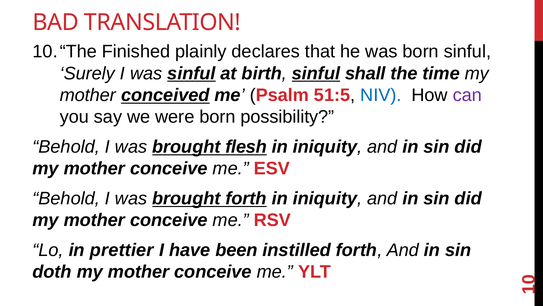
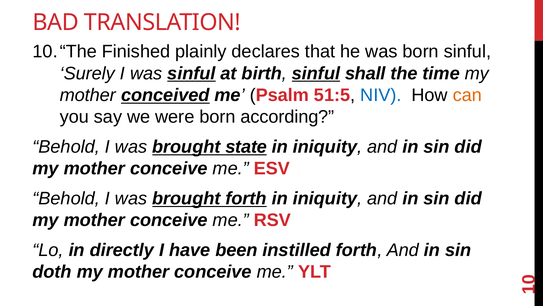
can colour: purple -> orange
possibility: possibility -> according
flesh: flesh -> state
prettier: prettier -> directly
